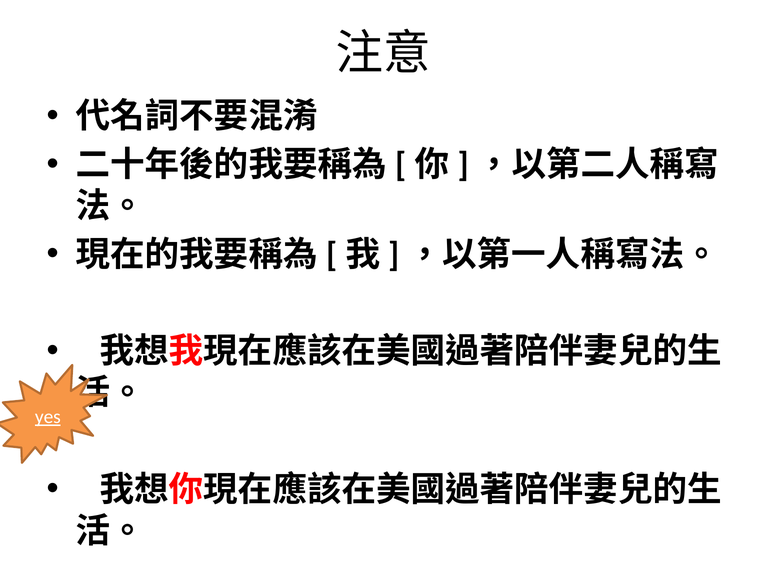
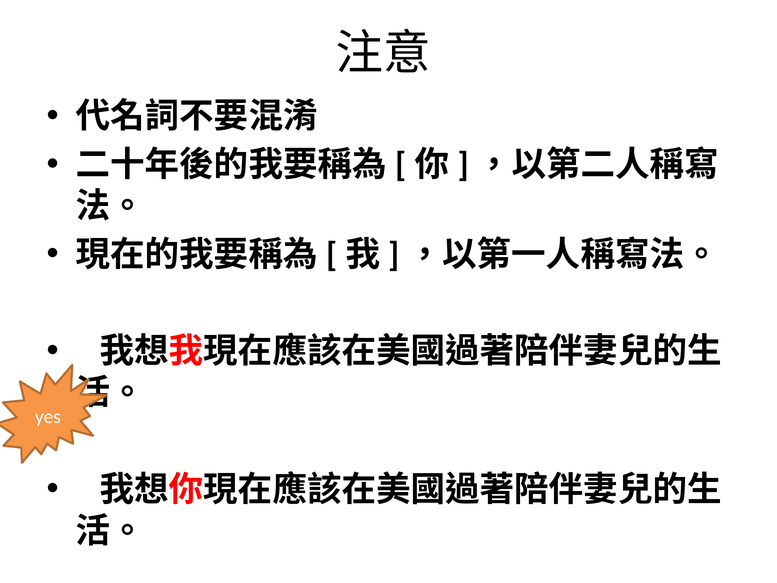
yes underline: present -> none
